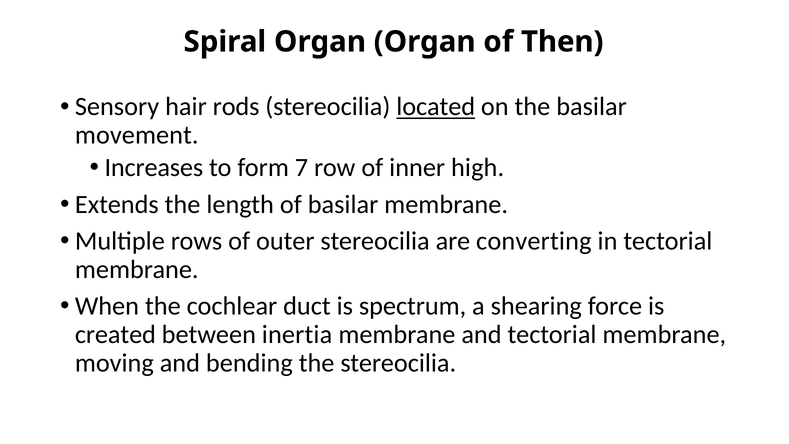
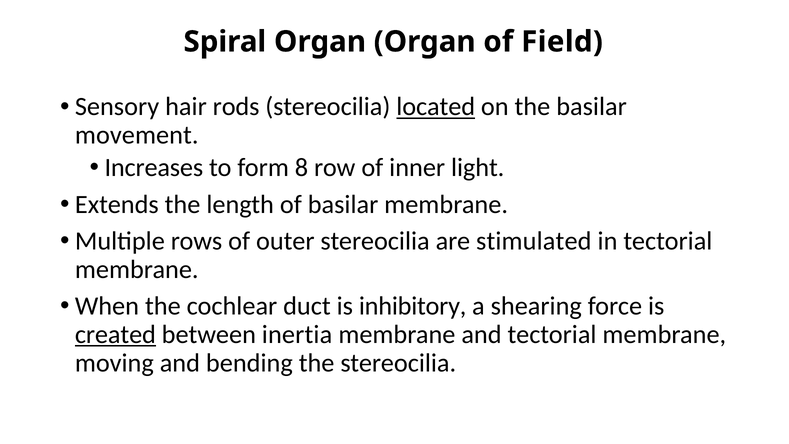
Then: Then -> Field
7: 7 -> 8
high: high -> light
converting: converting -> stimulated
spectrum: spectrum -> inhibitory
created underline: none -> present
